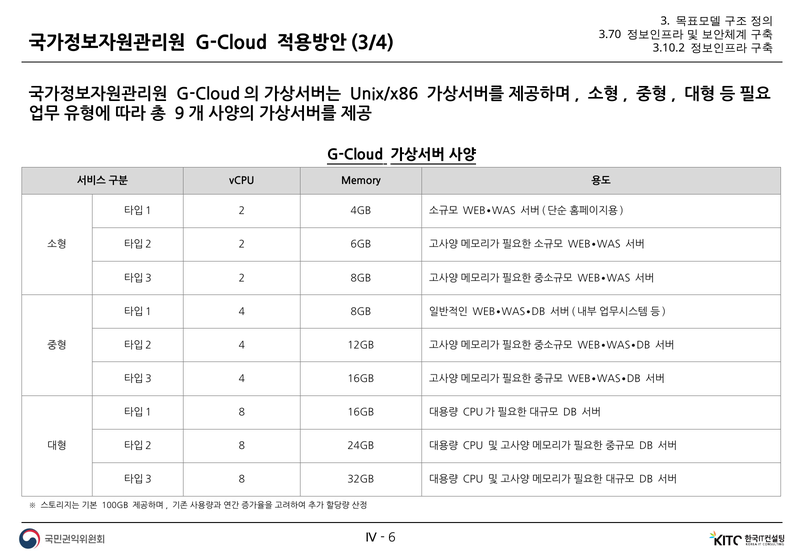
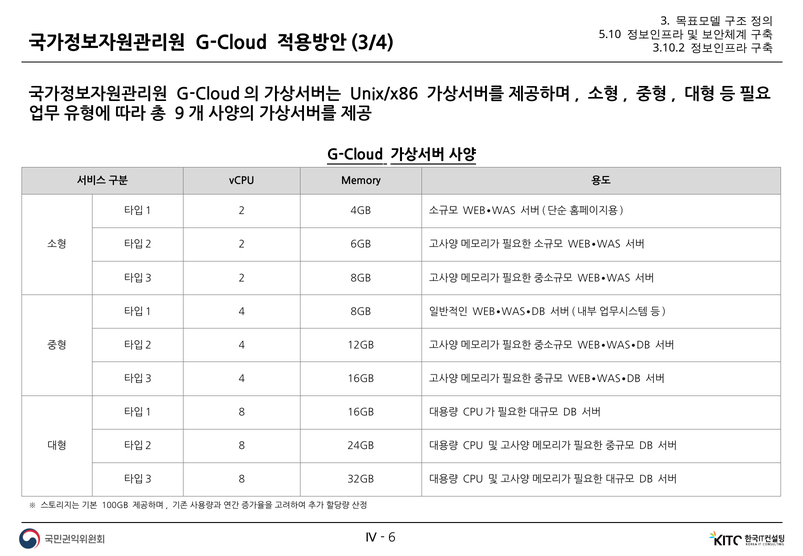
3.70: 3.70 -> 5.10
